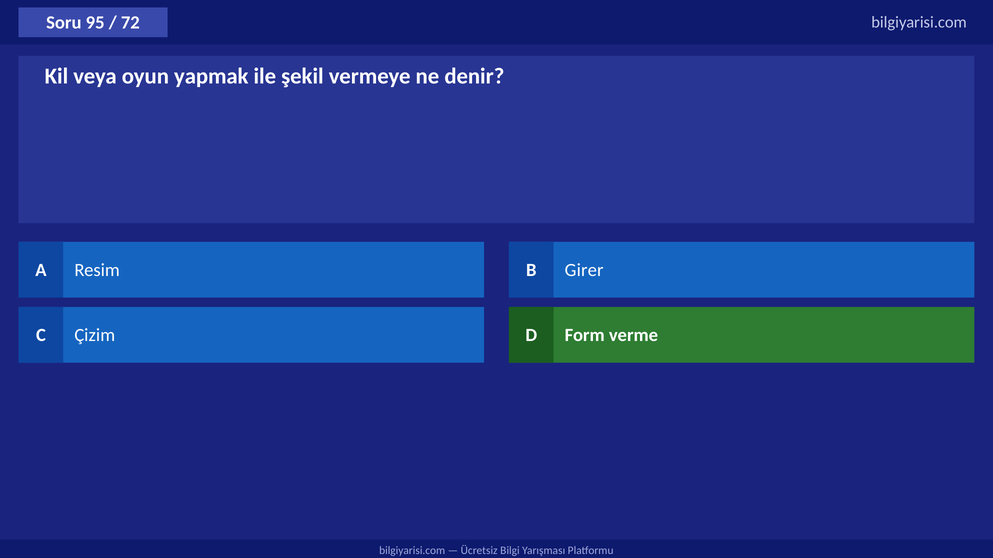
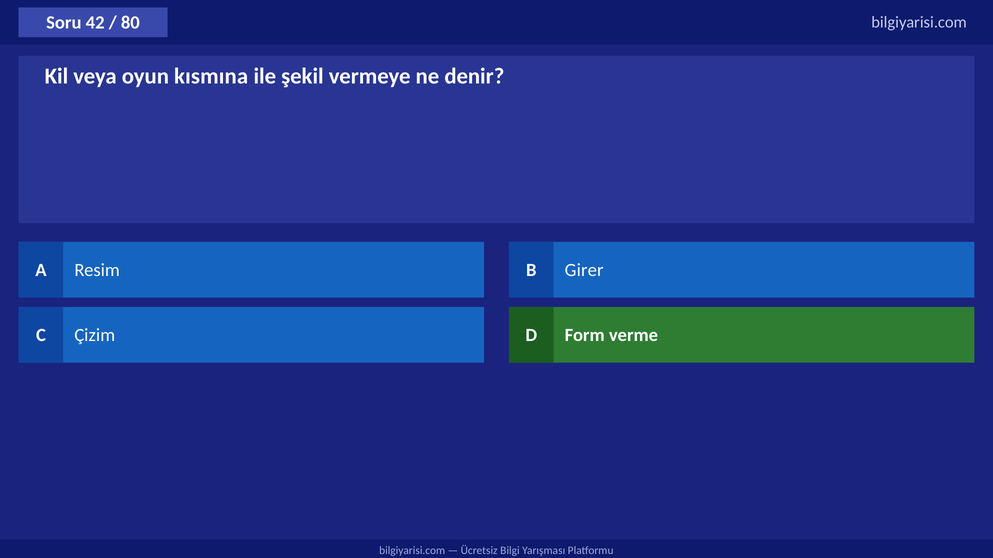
95: 95 -> 42
72: 72 -> 80
yapmak: yapmak -> kısmına
